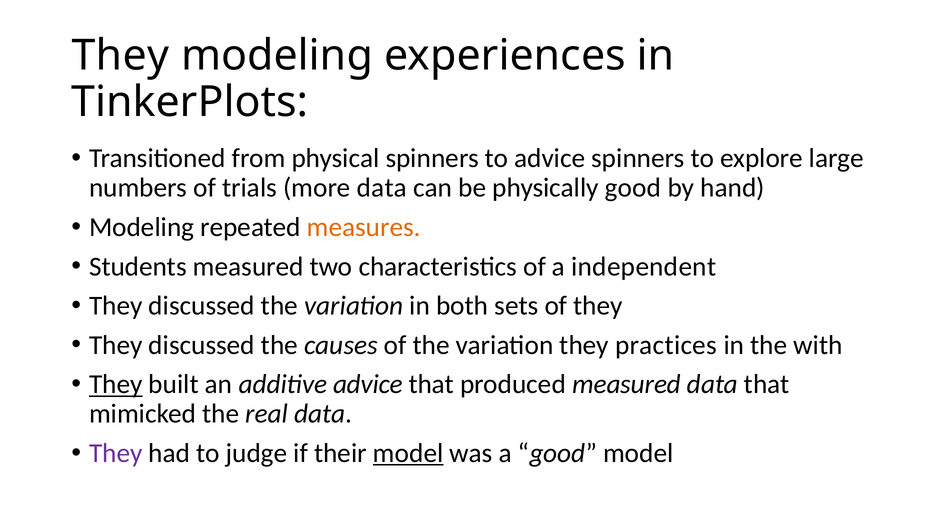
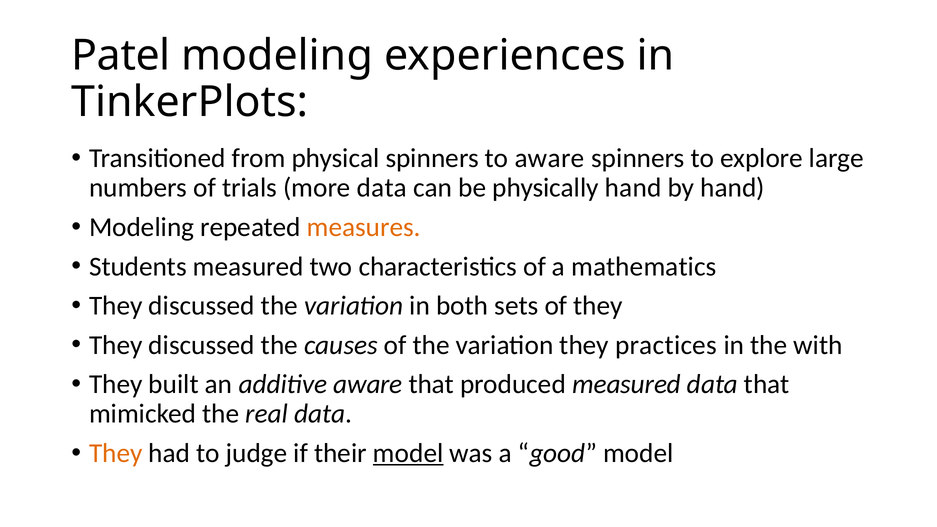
They at (120, 56): They -> Patel
to advice: advice -> aware
physically good: good -> hand
independent: independent -> mathematics
They at (116, 384) underline: present -> none
additive advice: advice -> aware
They at (116, 453) colour: purple -> orange
